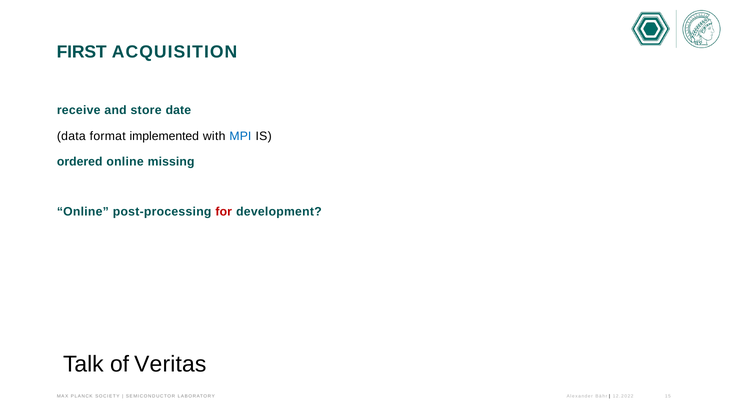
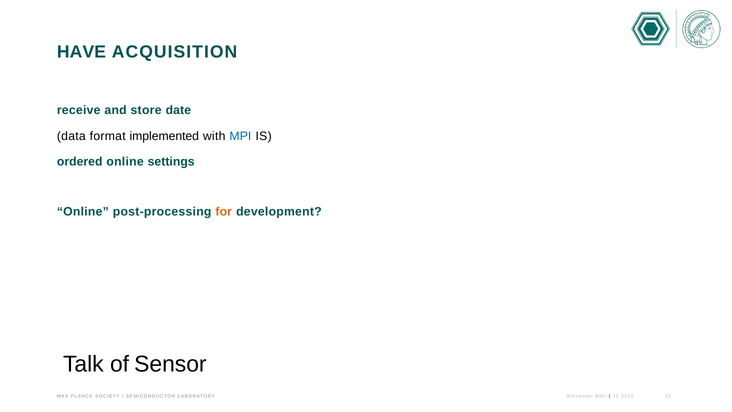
FIRST: FIRST -> HAVE
missing: missing -> settings
for colour: red -> orange
Veritas: Veritas -> Sensor
